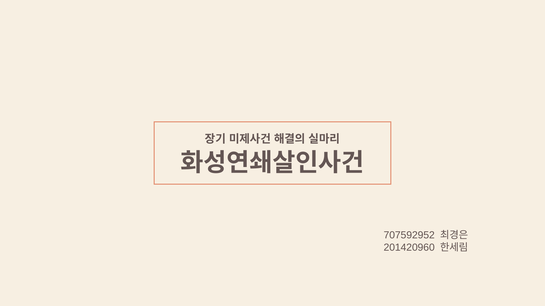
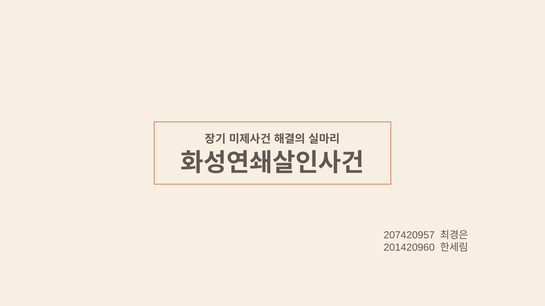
707592952: 707592952 -> 207420957
